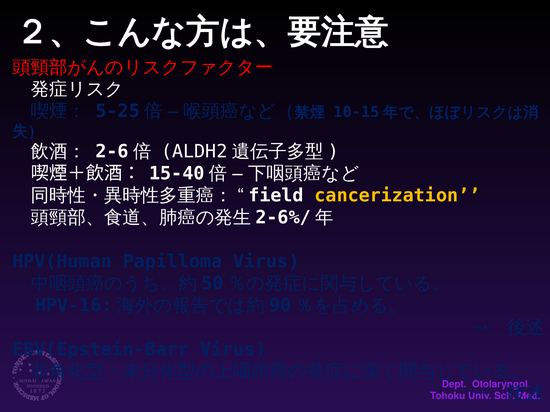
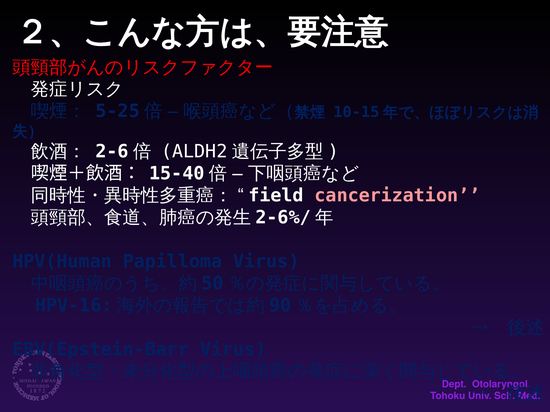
cancerization colour: yellow -> pink
